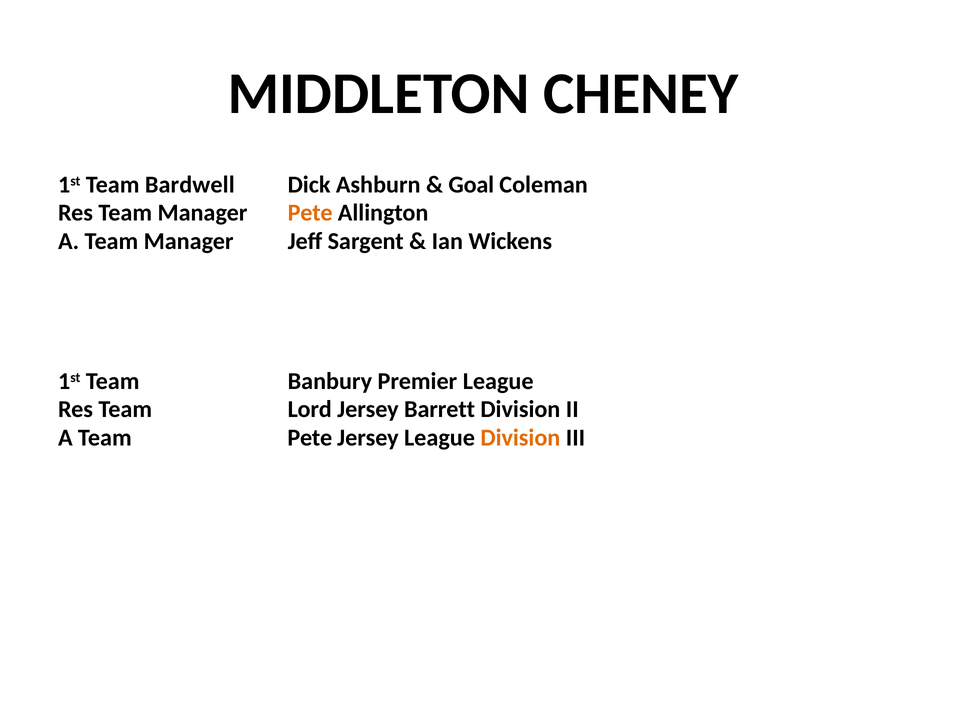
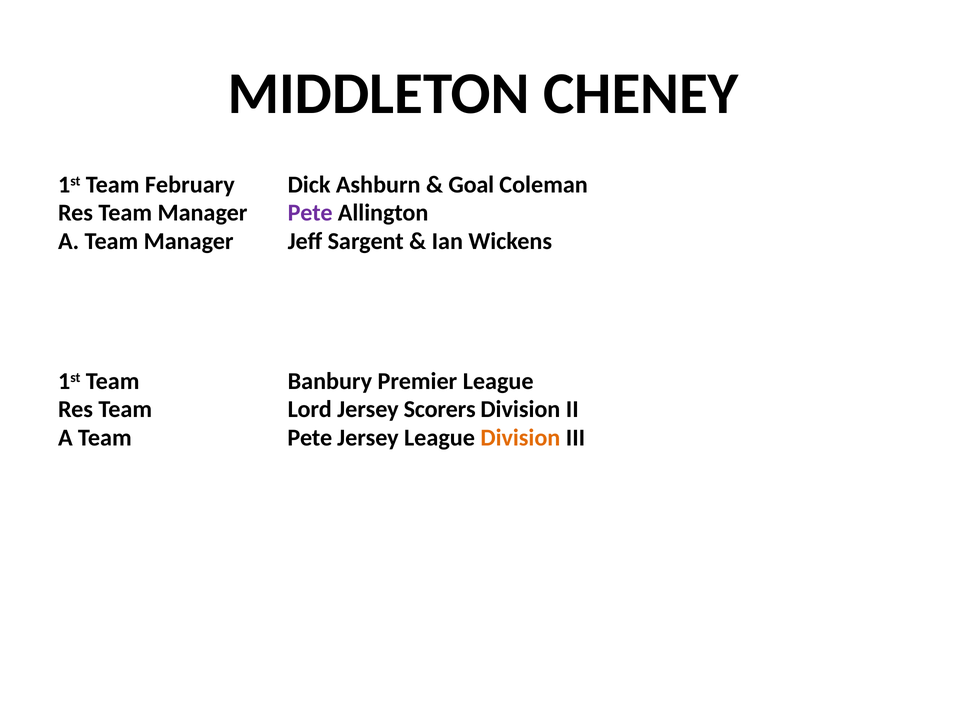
Bardwell: Bardwell -> February
Pete at (310, 213) colour: orange -> purple
Barrett: Barrett -> Scorers
